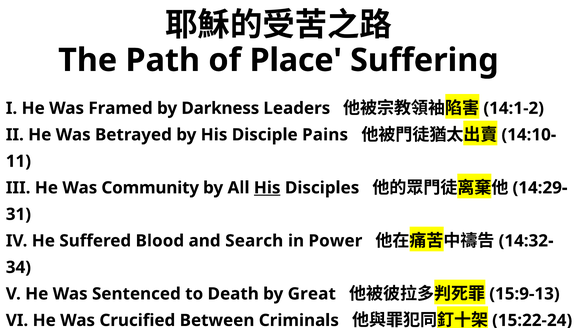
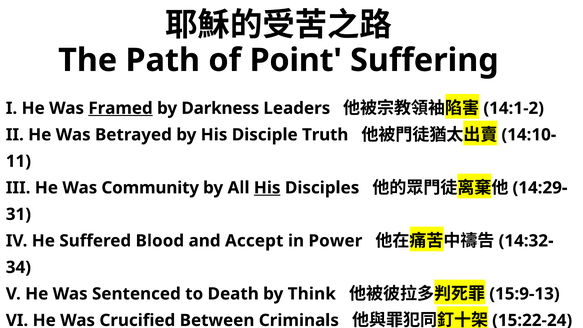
Place: Place -> Point
Framed underline: none -> present
Pains: Pains -> Truth
Search: Search -> Accept
Great: Great -> Think
